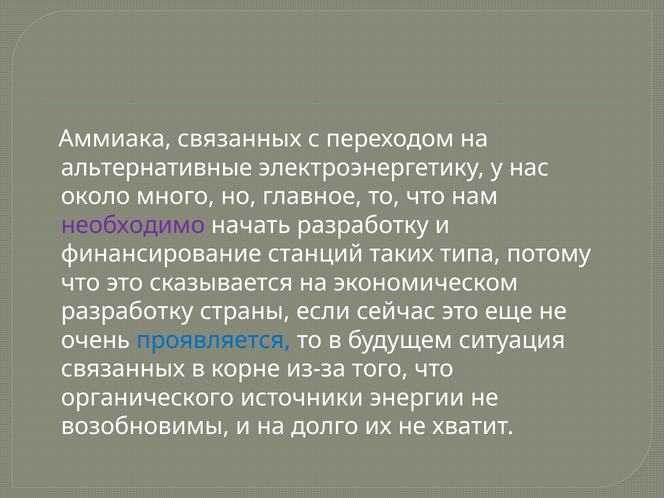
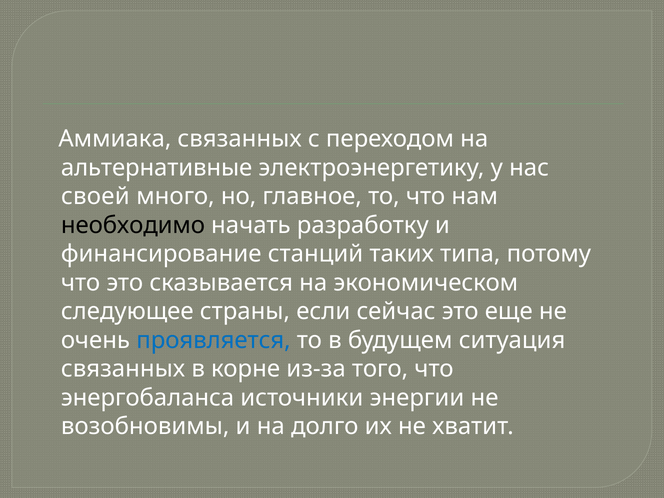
около: около -> своей
необходимо colour: purple -> black
разработку at (127, 311): разработку -> следующее
органического: органического -> энергобаланса
